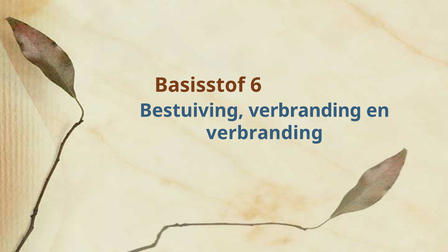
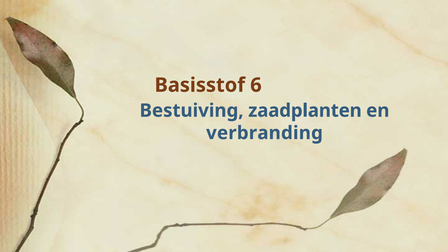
Bestuiving verbranding: verbranding -> zaadplanten
